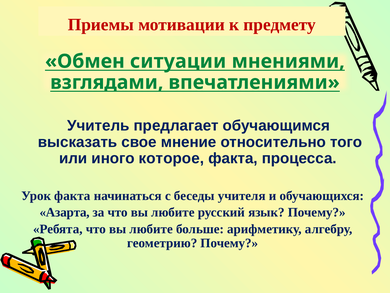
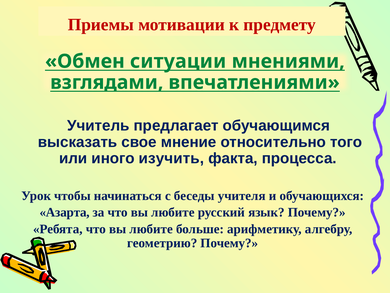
которое: которое -> изучить
Урок факта: факта -> чтобы
